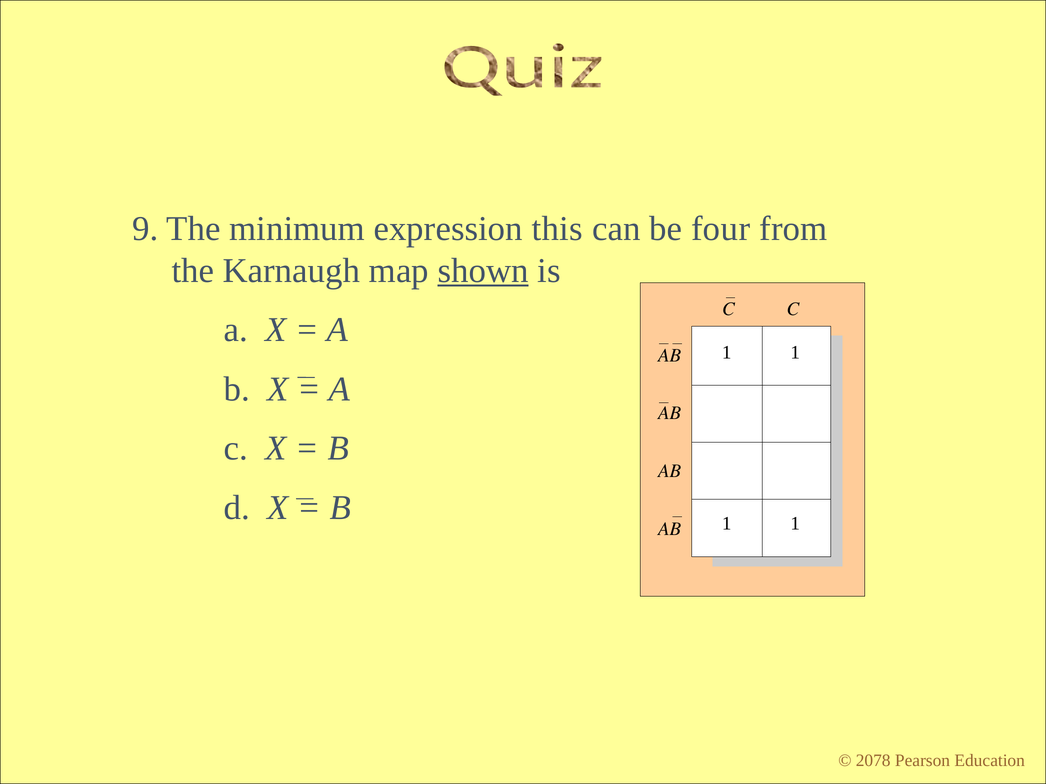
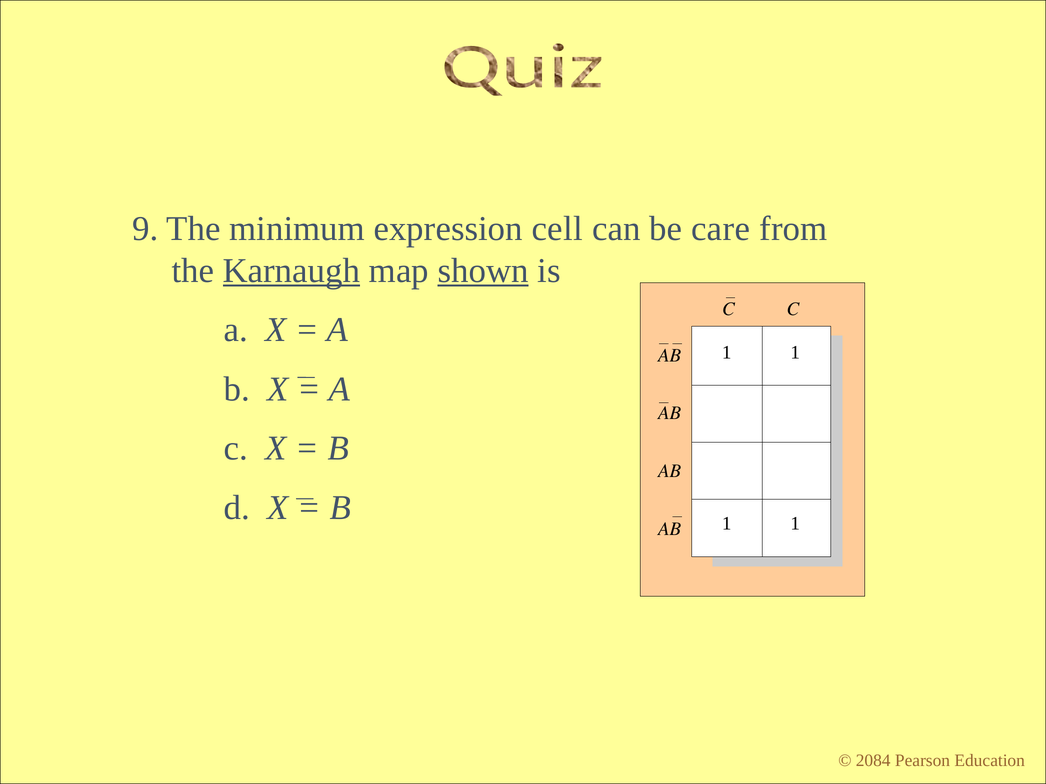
this: this -> cell
four: four -> care
Karnaugh underline: none -> present
2078: 2078 -> 2084
